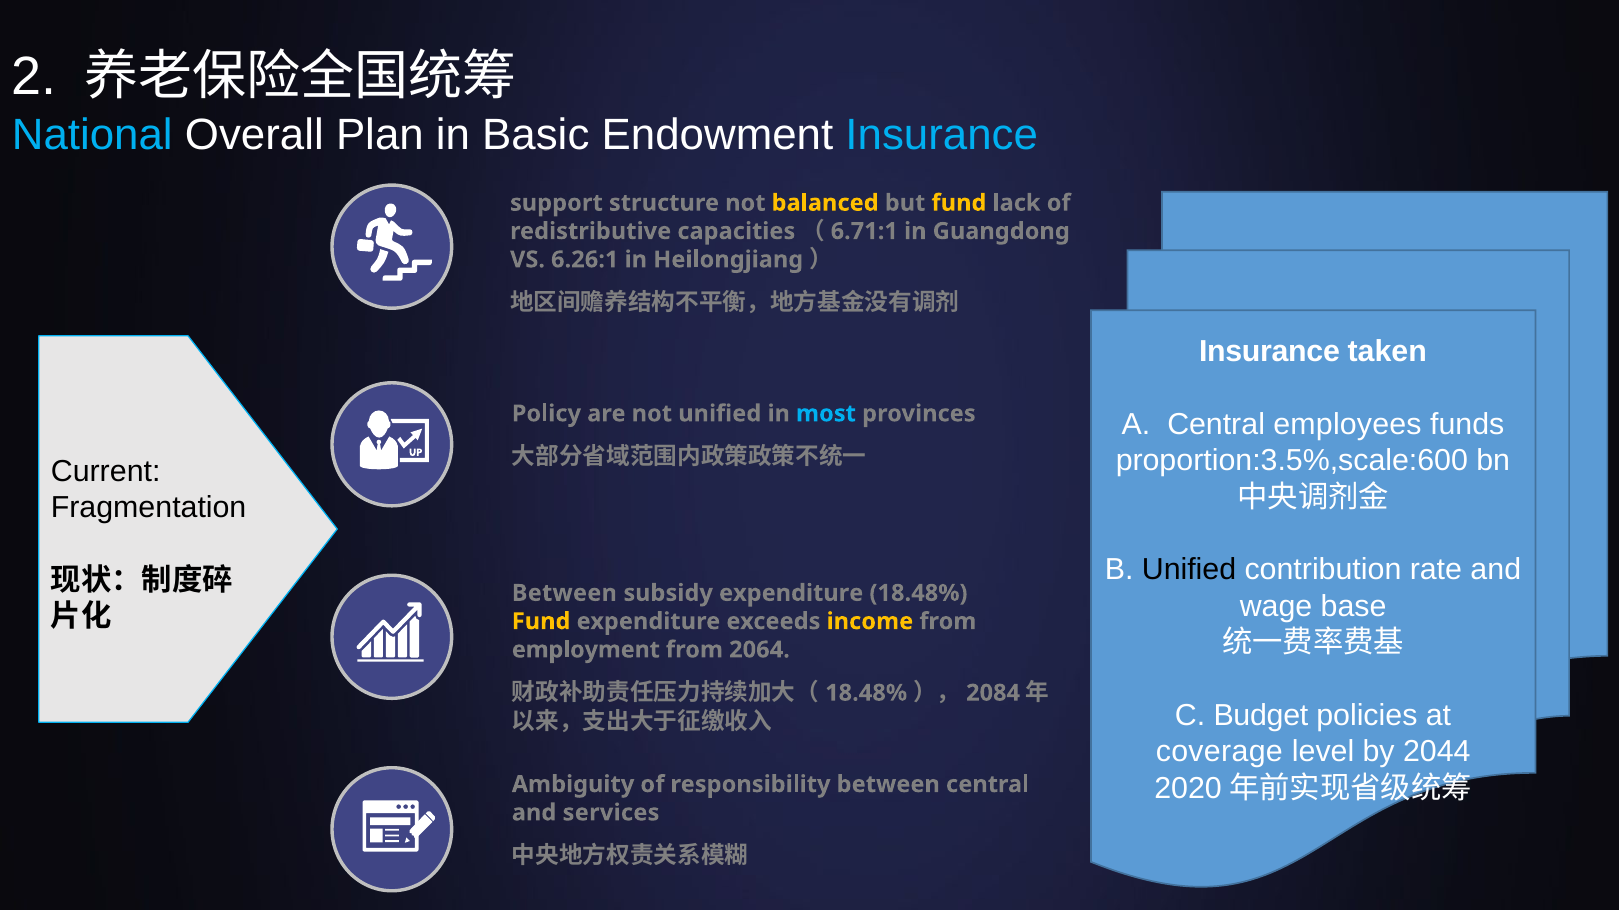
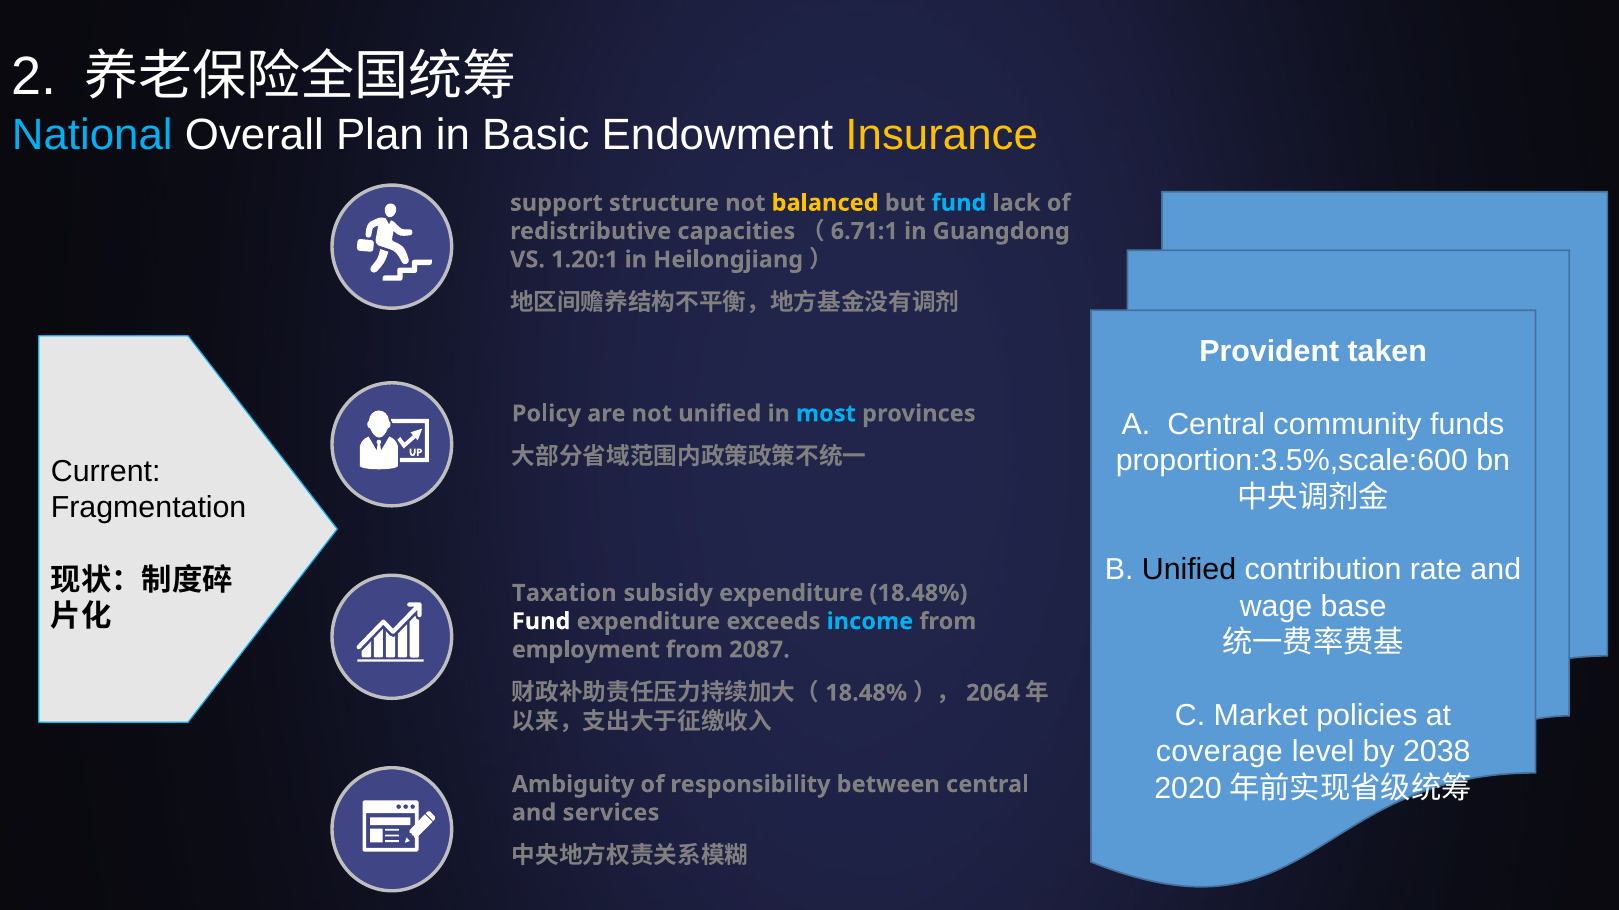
Insurance at (942, 135) colour: light blue -> yellow
fund at (959, 203) colour: yellow -> light blue
6.26:1: 6.26:1 -> 1.20:1
Insurance at (1269, 352): Insurance -> Provident
employees: employees -> community
Between at (564, 593): Between -> Taxation
Fund at (541, 622) colour: yellow -> white
income colour: yellow -> light blue
2064: 2064 -> 2087
2084: 2084 -> 2064
Budget: Budget -> Market
2044: 2044 -> 2038
